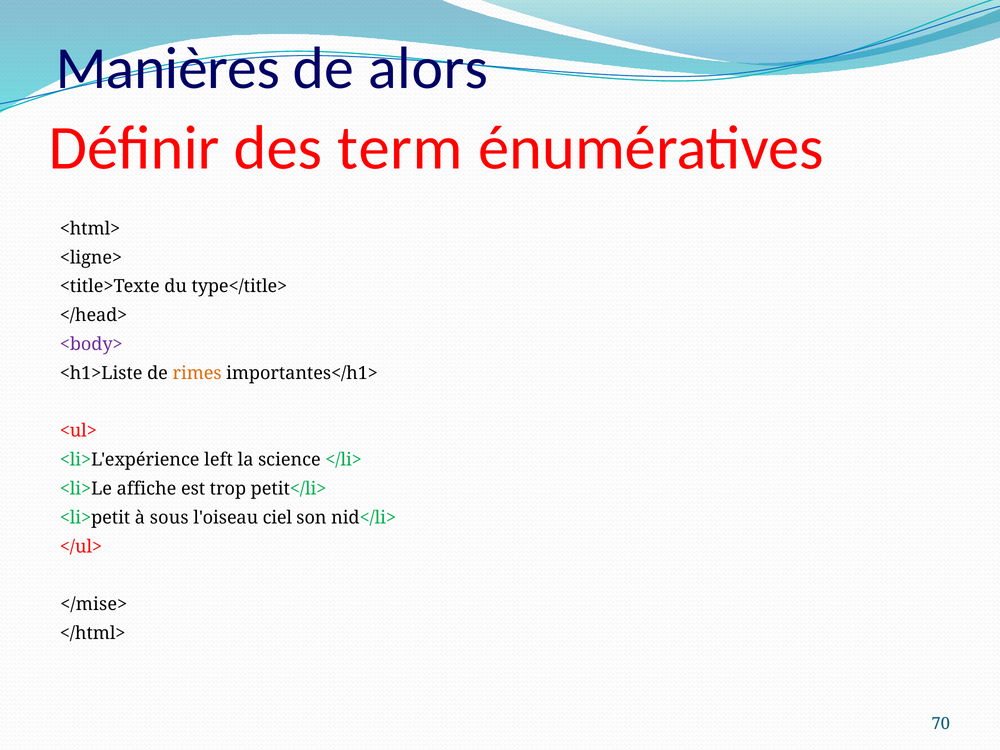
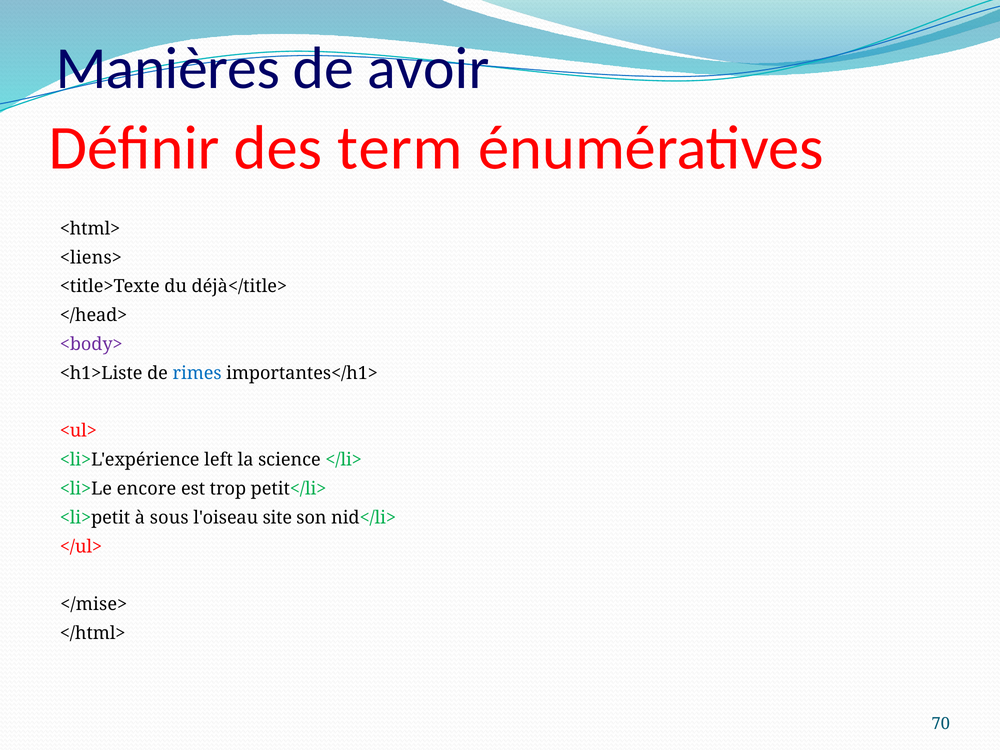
alors: alors -> avoir
<ligne>: <ligne> -> <liens>
type</title>: type</title> -> déjà</title>
rimes colour: orange -> blue
affiche: affiche -> encore
ciel: ciel -> site
